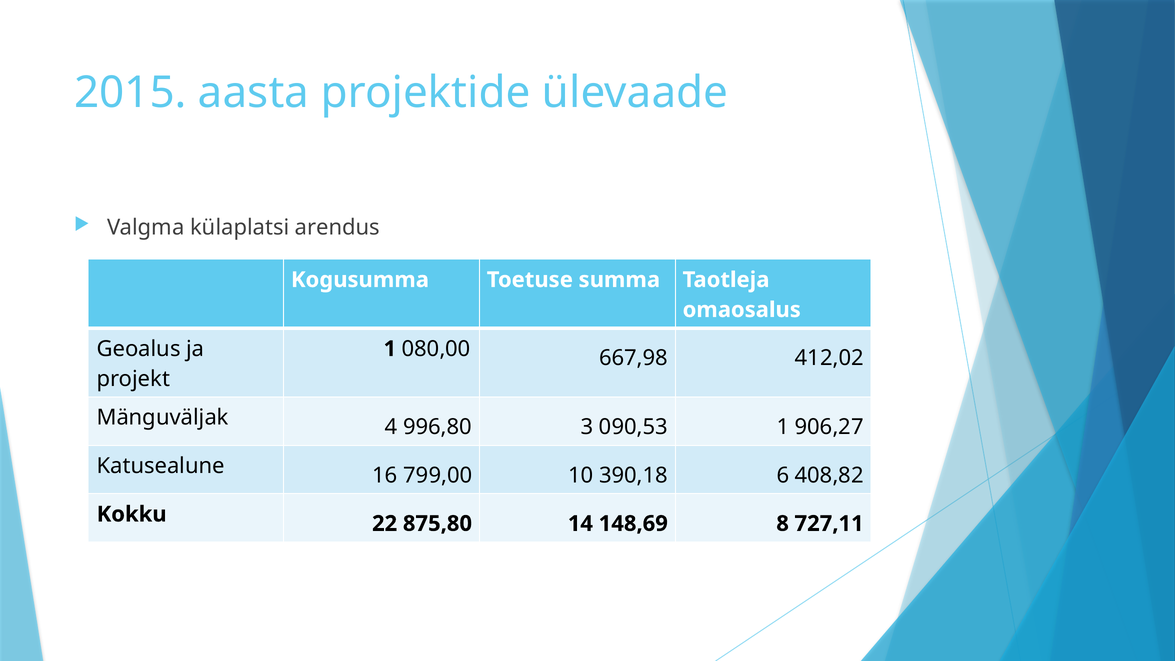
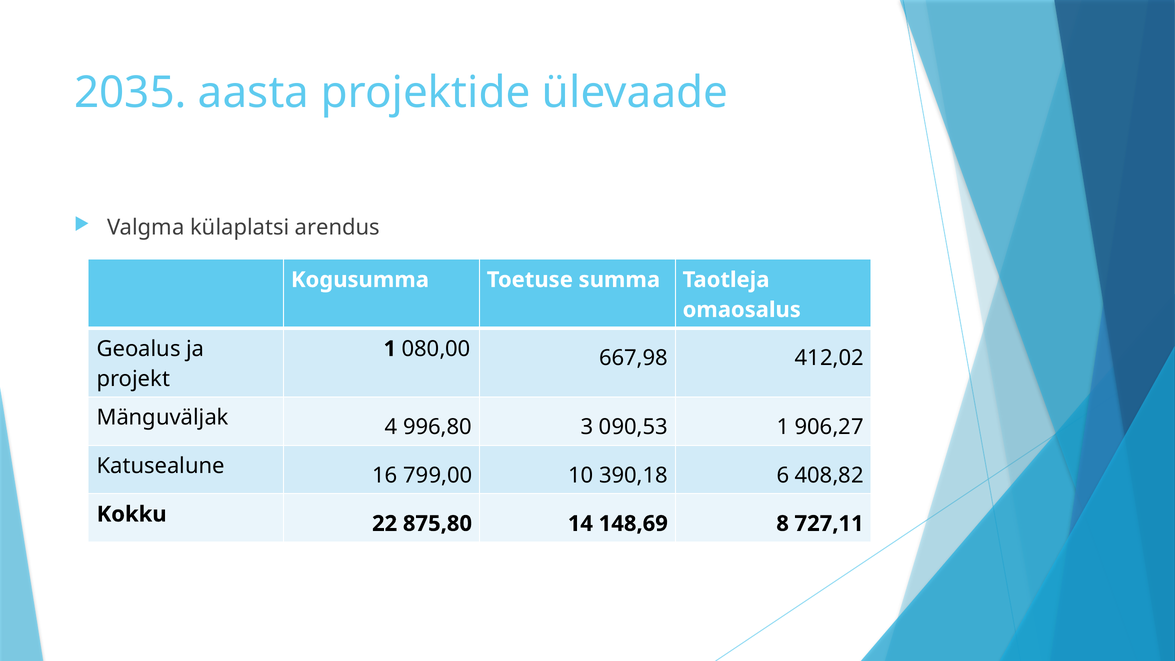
2015: 2015 -> 2035
